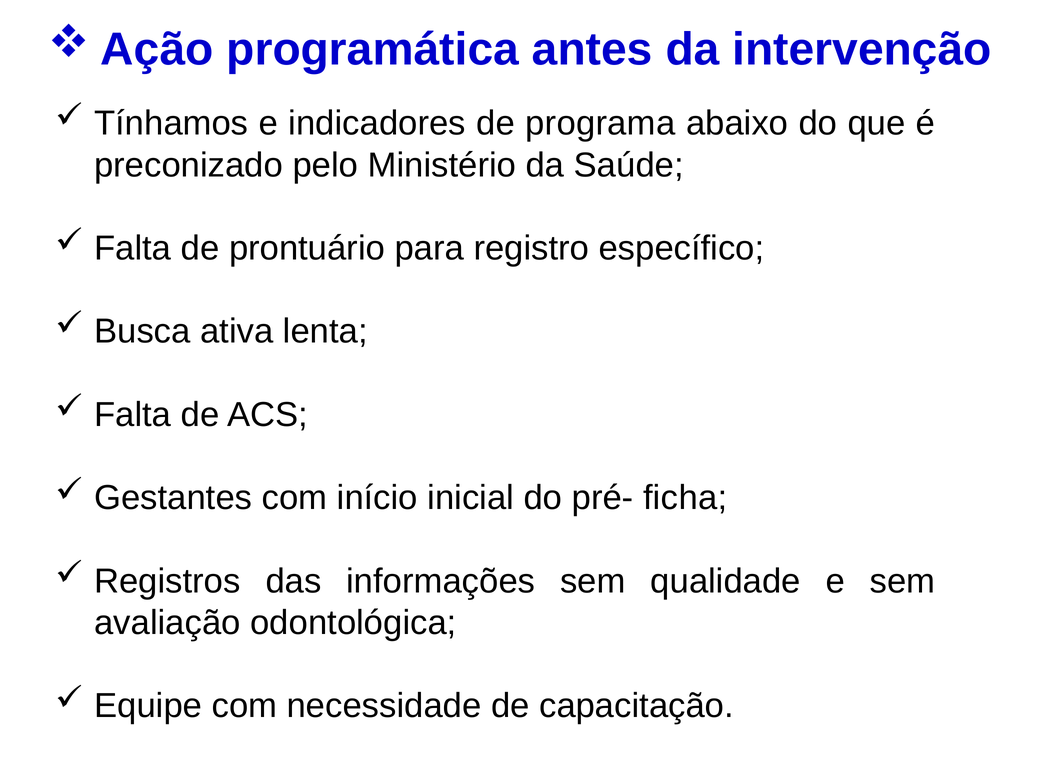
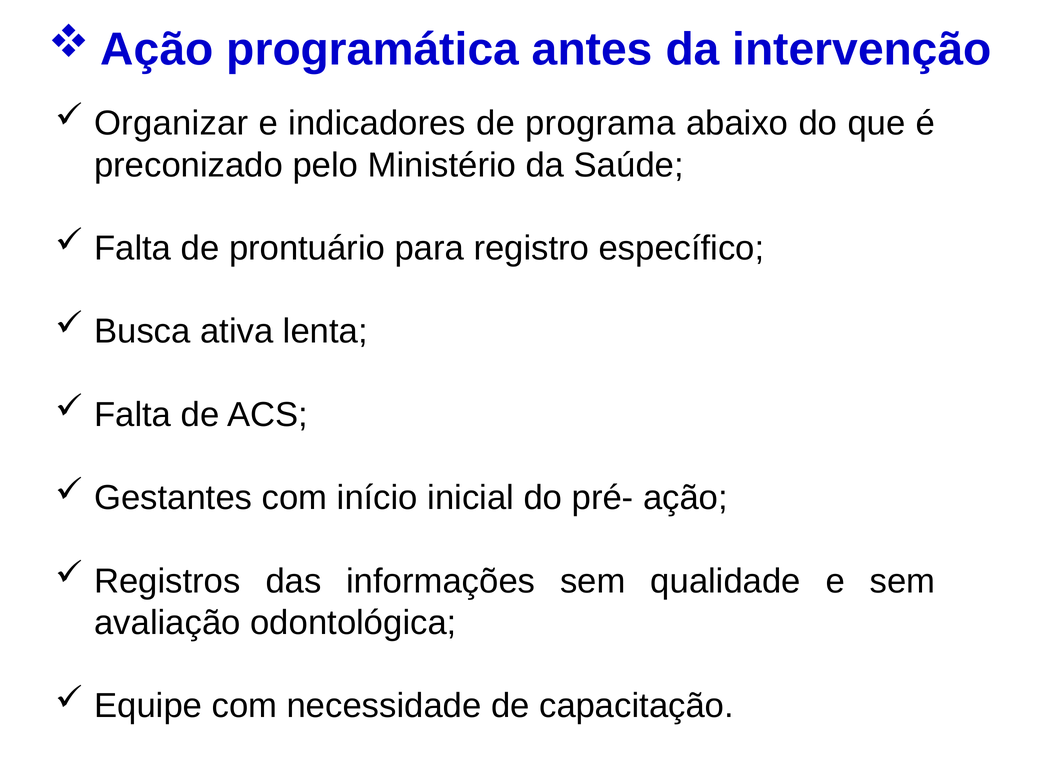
Tínhamos: Tínhamos -> Organizar
ficha: ficha -> ação
